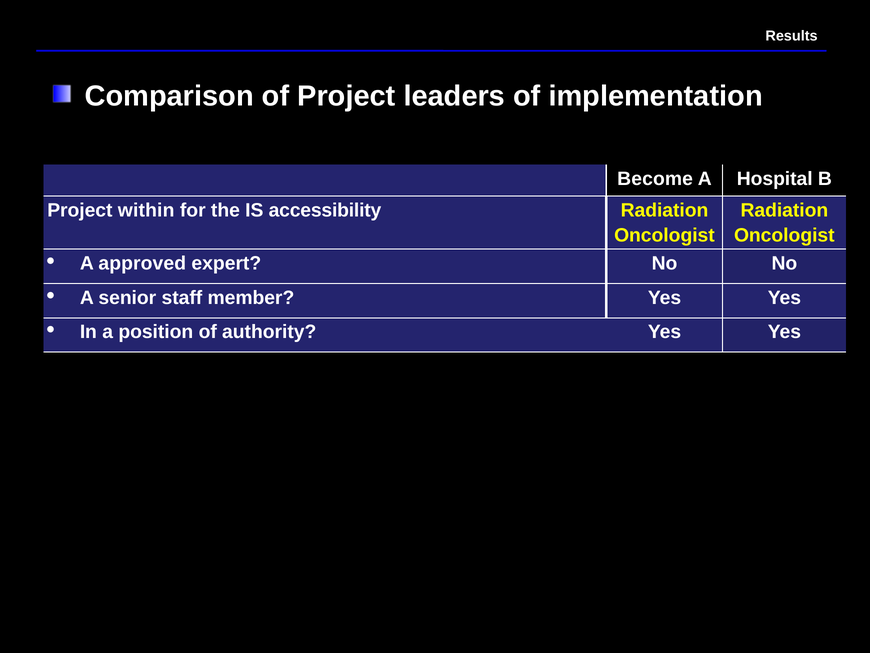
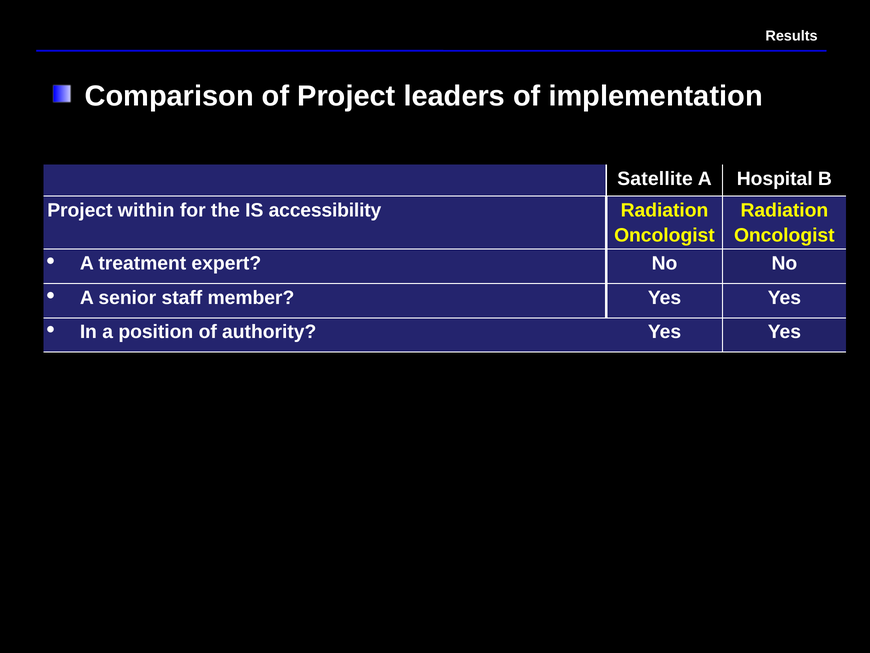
Become: Become -> Satellite
approved: approved -> treatment
